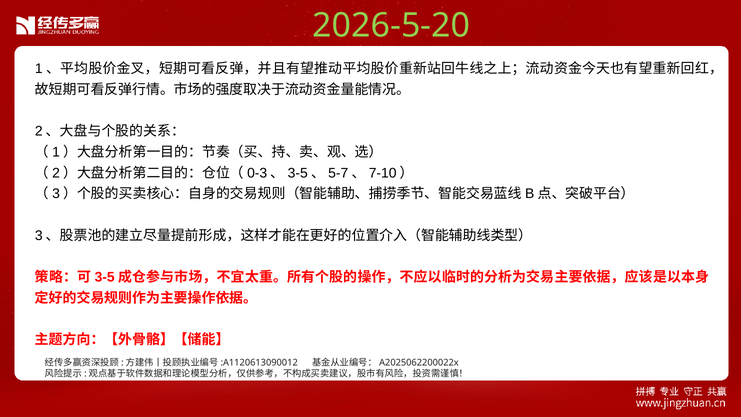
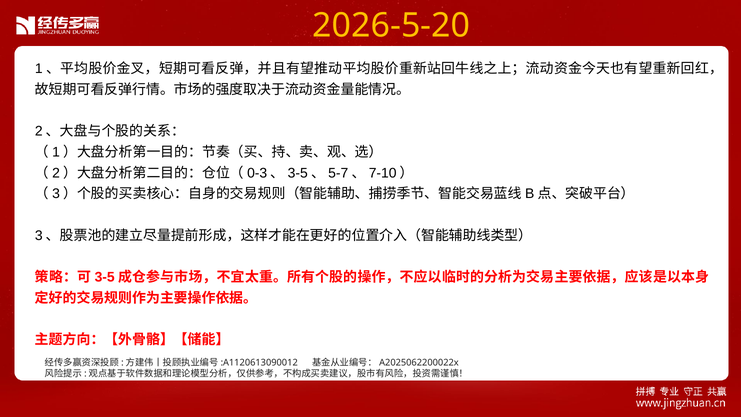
2026-5-20 colour: light green -> yellow
